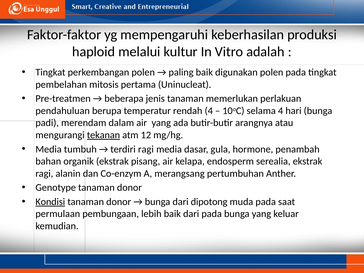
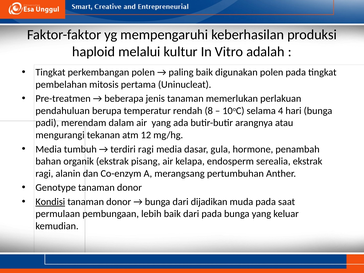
rendah 4: 4 -> 8
tekanan underline: present -> none
dipotong: dipotong -> dijadikan
